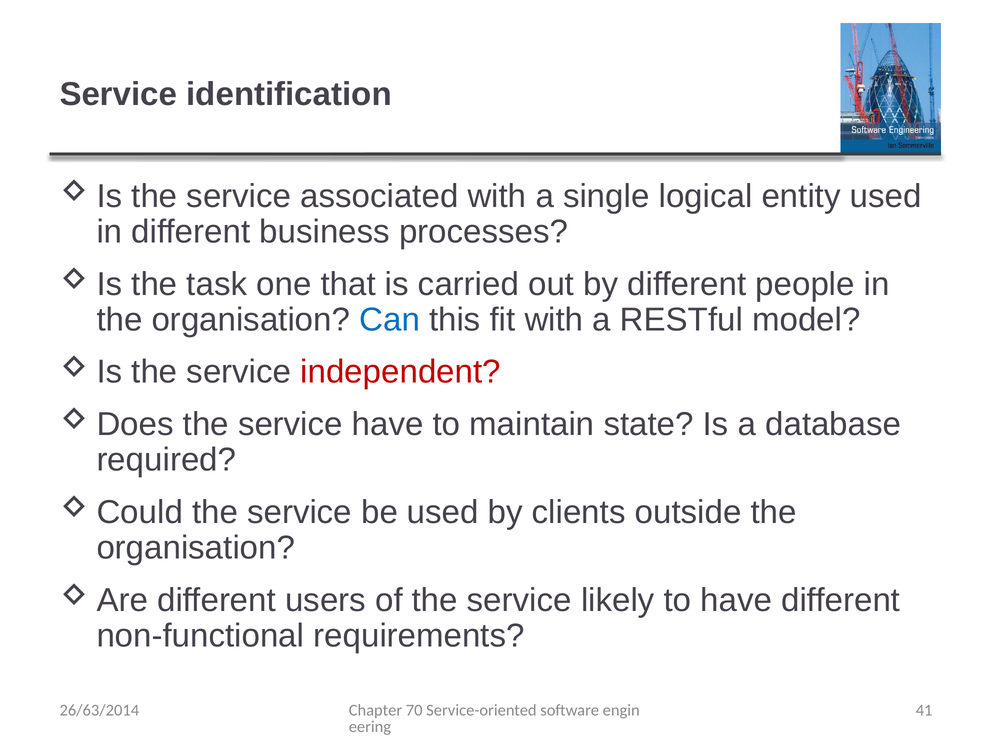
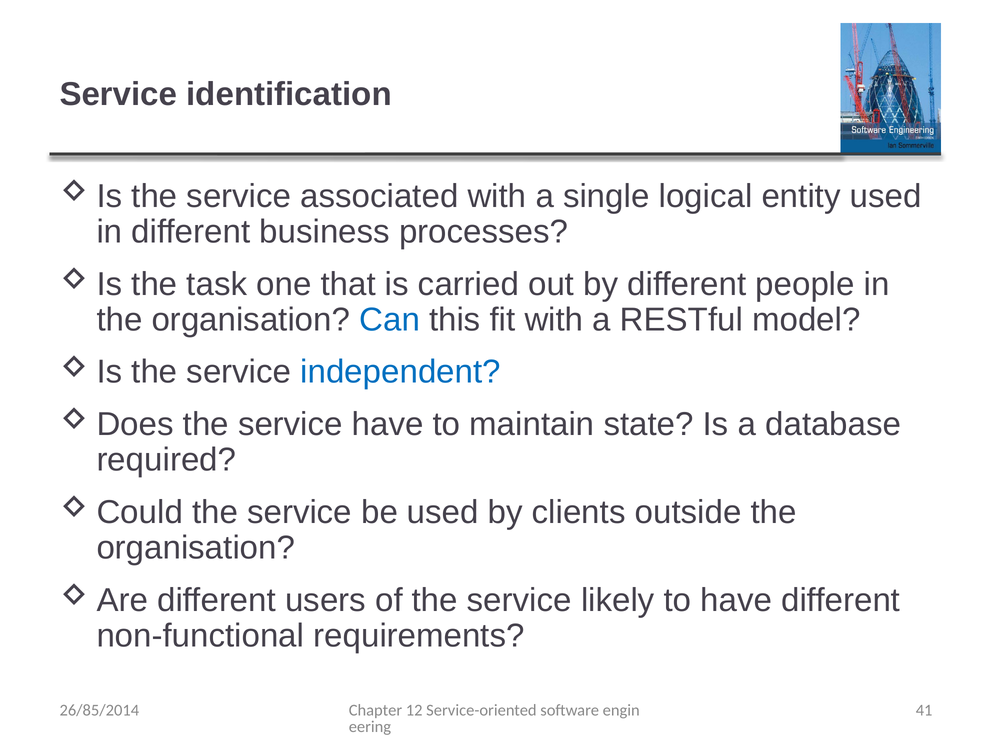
independent colour: red -> blue
70: 70 -> 12
26/63/2014: 26/63/2014 -> 26/85/2014
